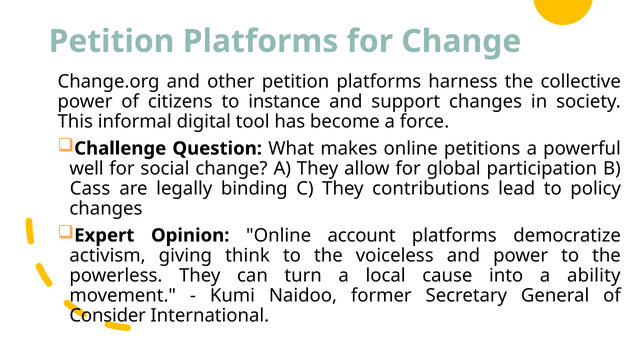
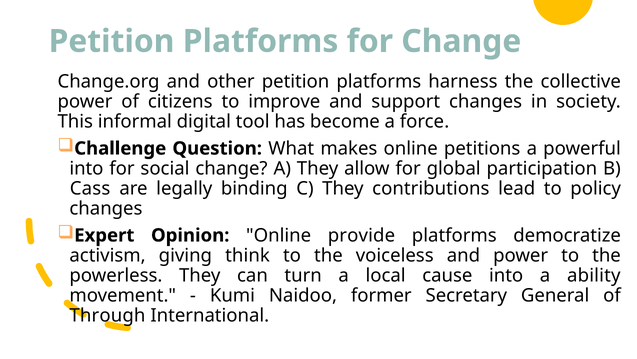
instance: instance -> improve
well at (87, 168): well -> into
account: account -> provide
Consider: Consider -> Through
